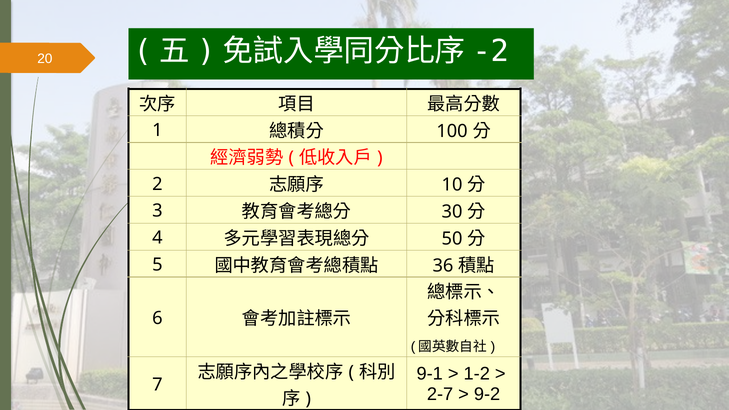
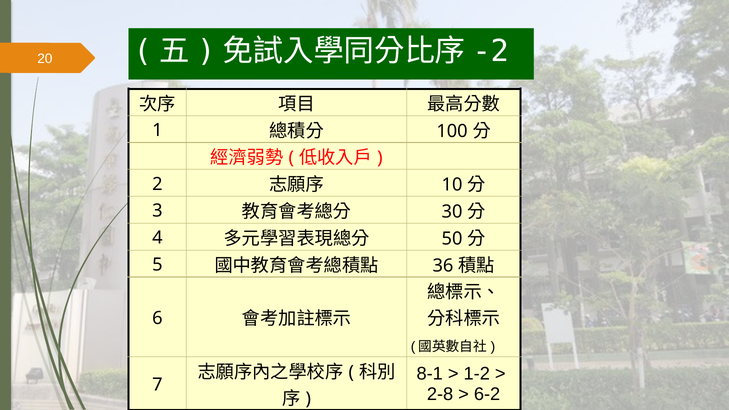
9-1: 9-1 -> 8-1
2-7: 2-7 -> 2-8
9-2: 9-2 -> 6-2
